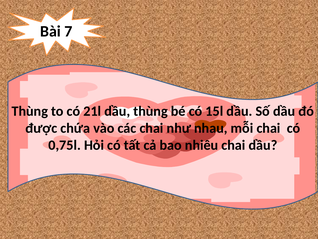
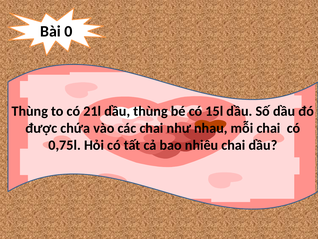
7: 7 -> 0
